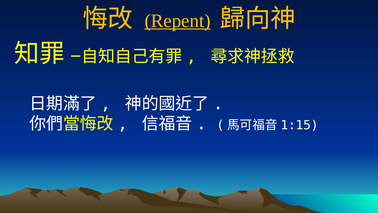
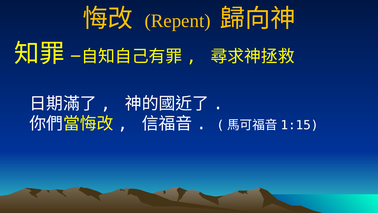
Repent underline: present -> none
